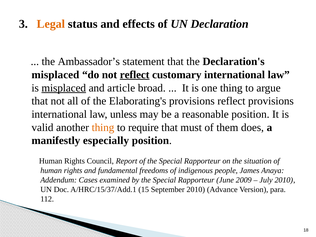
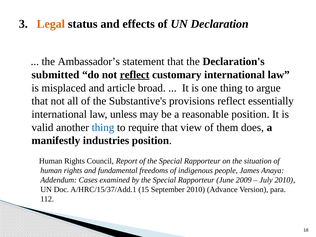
misplaced at (55, 75): misplaced -> submitted
misplaced at (64, 88) underline: present -> none
Elaborating's: Elaborating's -> Substantive's
reflect provisions: provisions -> essentially
thing at (103, 127) colour: orange -> blue
must: must -> view
especially: especially -> industries
